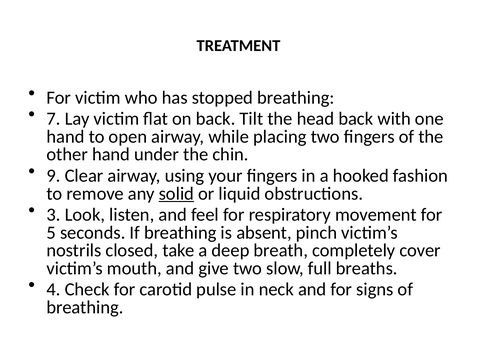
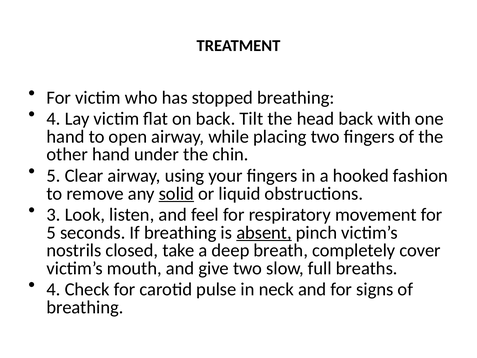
7 at (54, 119): 7 -> 4
9 at (54, 176): 9 -> 5
absent underline: none -> present
